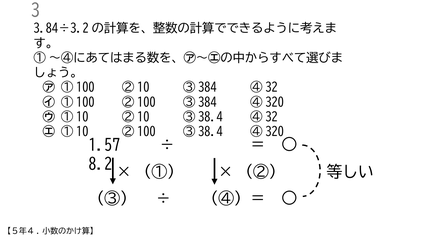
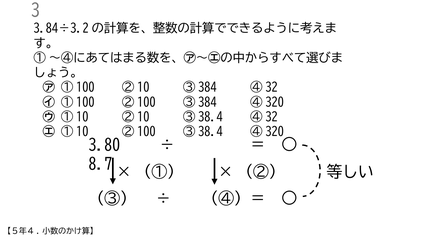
1.57: 1.57 -> 3.80
8.2: 8.2 -> 8.7
